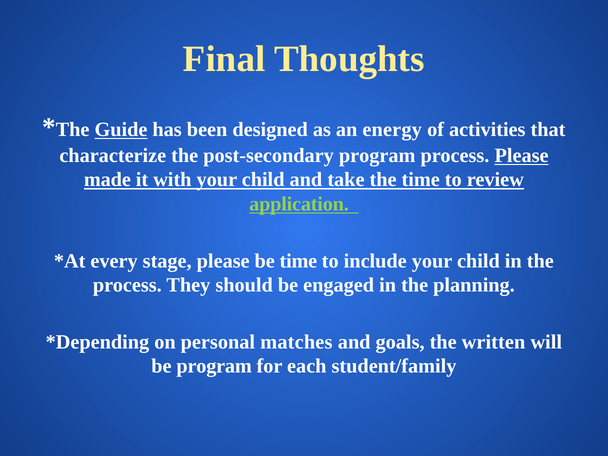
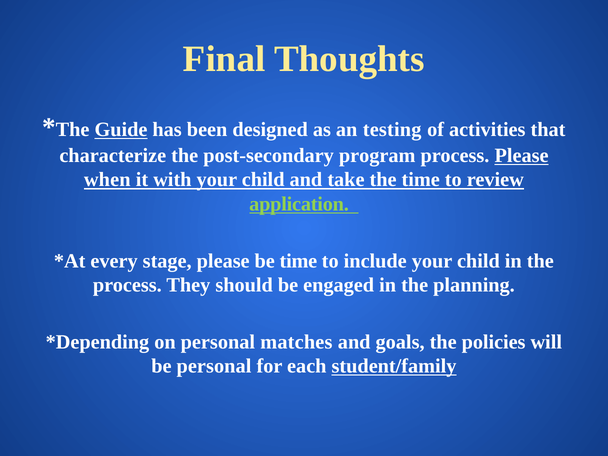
energy: energy -> testing
made: made -> when
written: written -> policies
be program: program -> personal
student/family underline: none -> present
